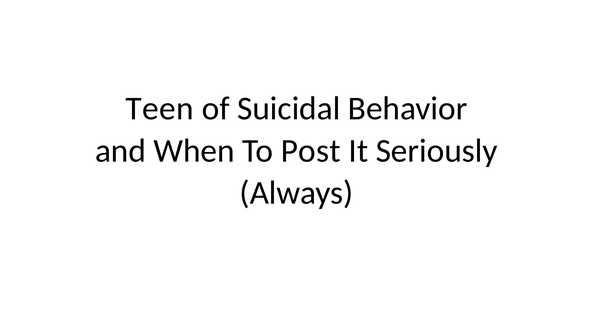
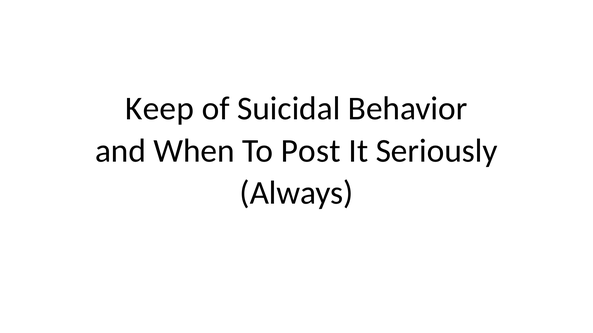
Teen: Teen -> Keep
